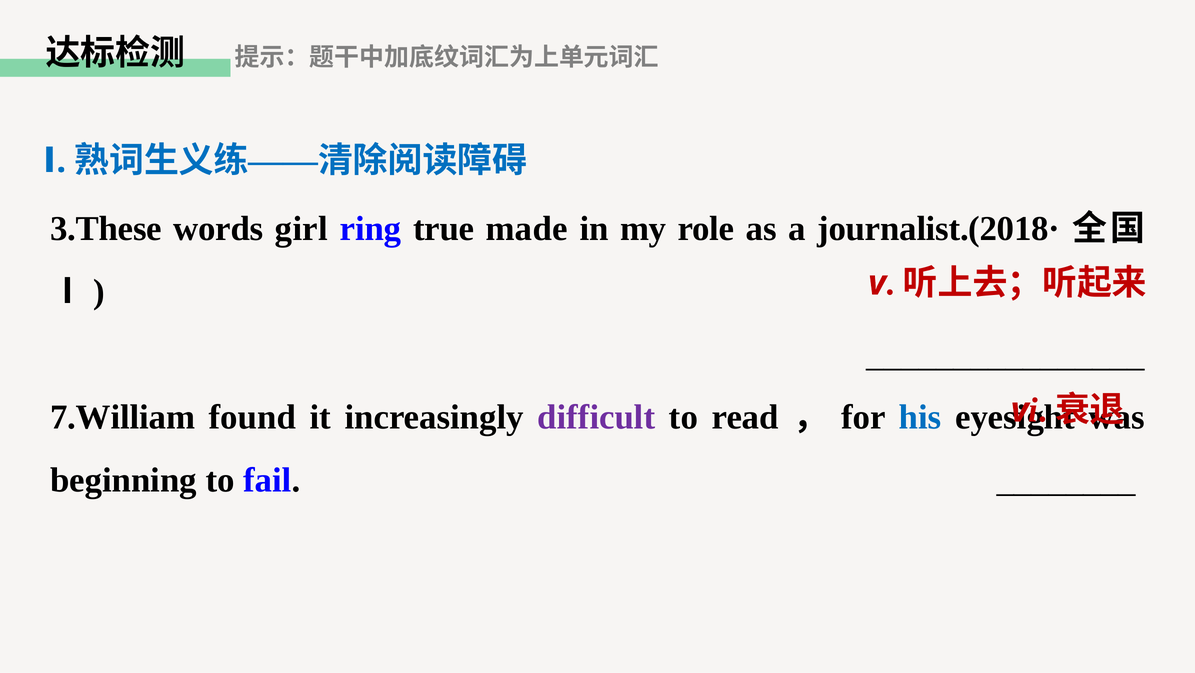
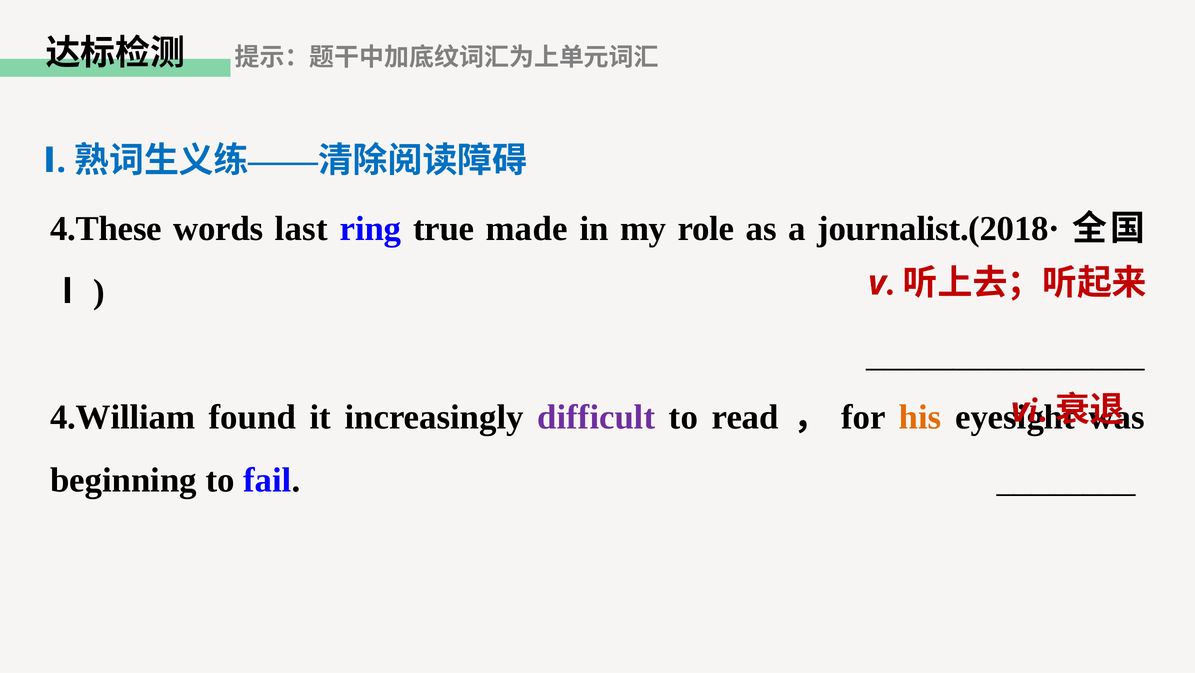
3.These: 3.These -> 4.These
girl: girl -> last
7.William: 7.William -> 4.William
his colour: blue -> orange
